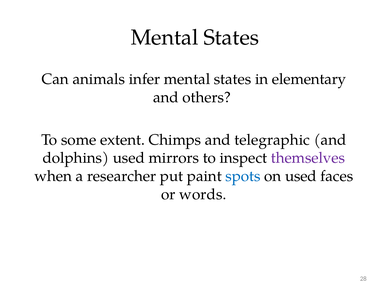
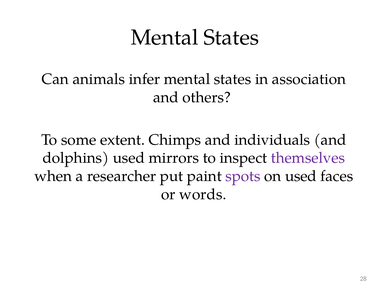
elementary: elementary -> association
telegraphic: telegraphic -> individuals
spots colour: blue -> purple
